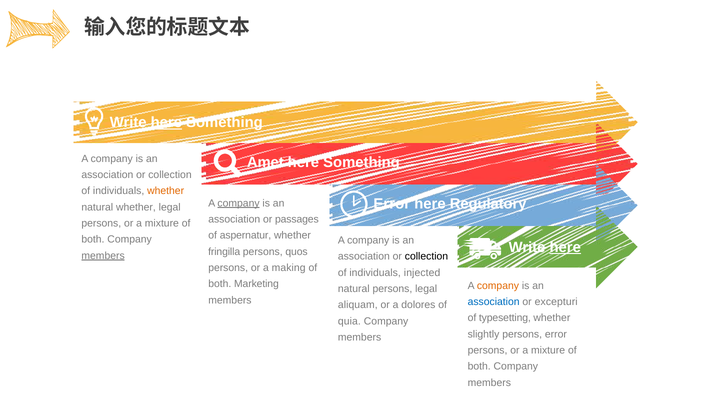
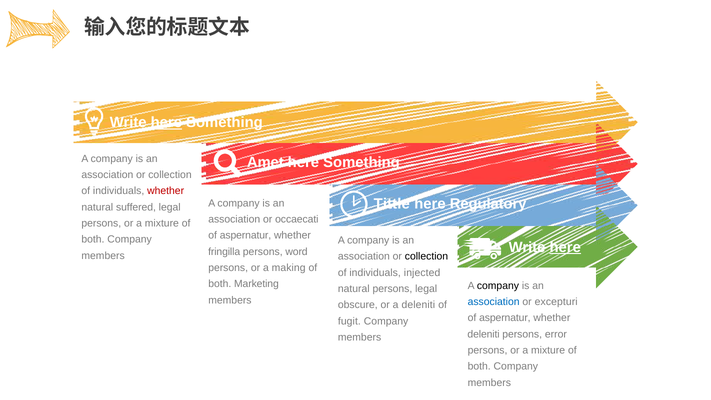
whether at (166, 191) colour: orange -> red
Error at (392, 204): Error -> Tittle
company at (239, 203) underline: present -> none
natural whether: whether -> suffered
passages: passages -> occaecati
quos: quos -> word
members at (103, 256) underline: present -> none
company at (498, 286) colour: orange -> black
aliquam: aliquam -> obscure
a dolores: dolores -> deleniti
typesetting at (505, 318): typesetting -> aspernatur
quia: quia -> fugit
slightly at (483, 334): slightly -> deleniti
